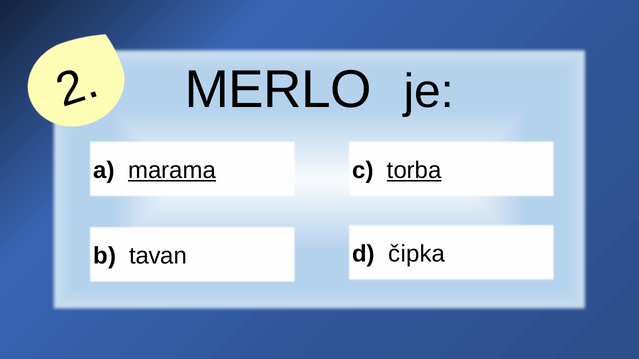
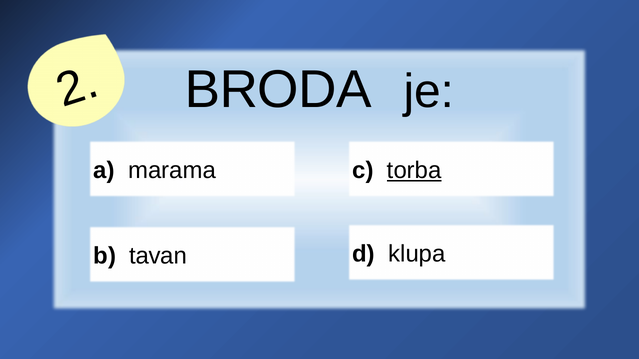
MERLO: MERLO -> BRODA
marama underline: present -> none
čipka: čipka -> klupa
